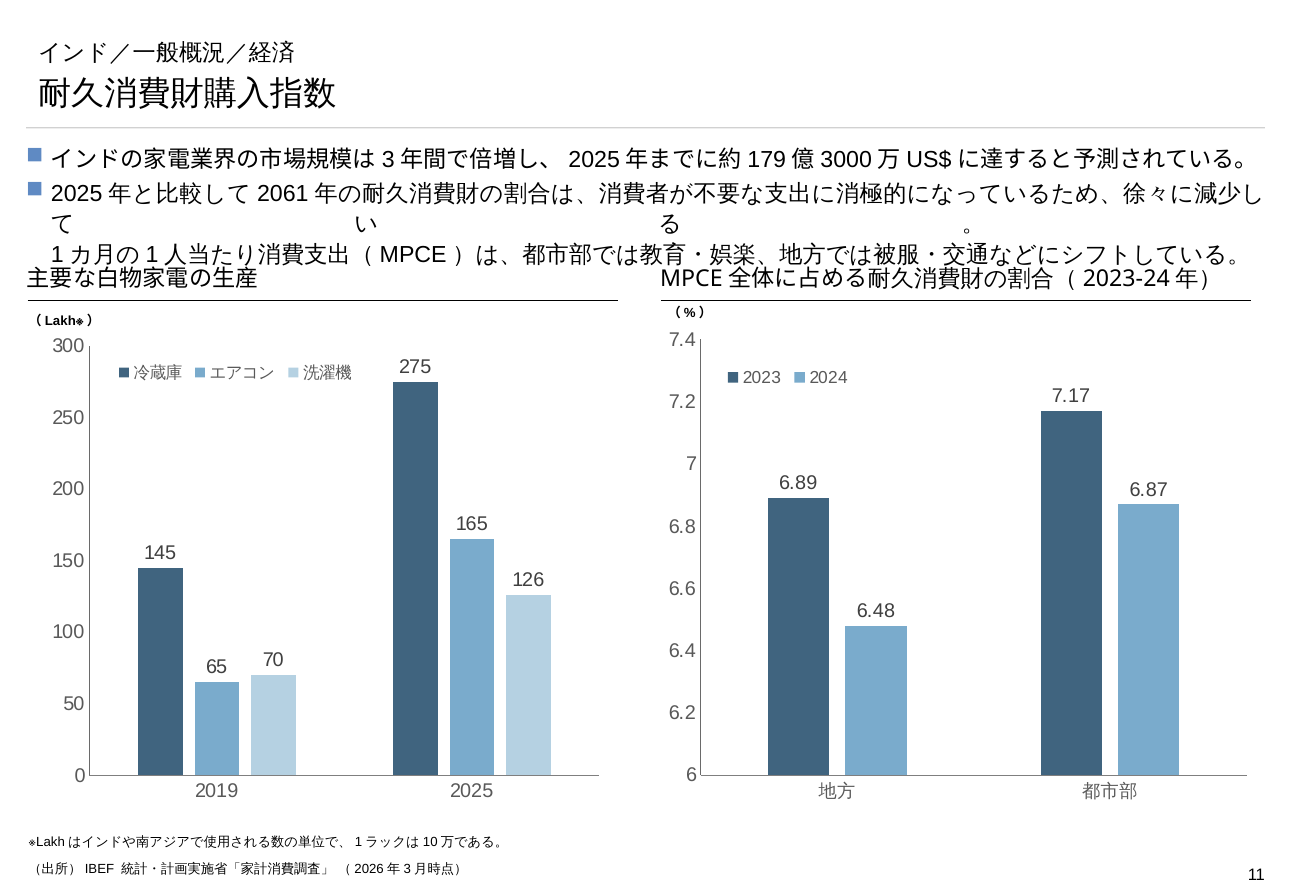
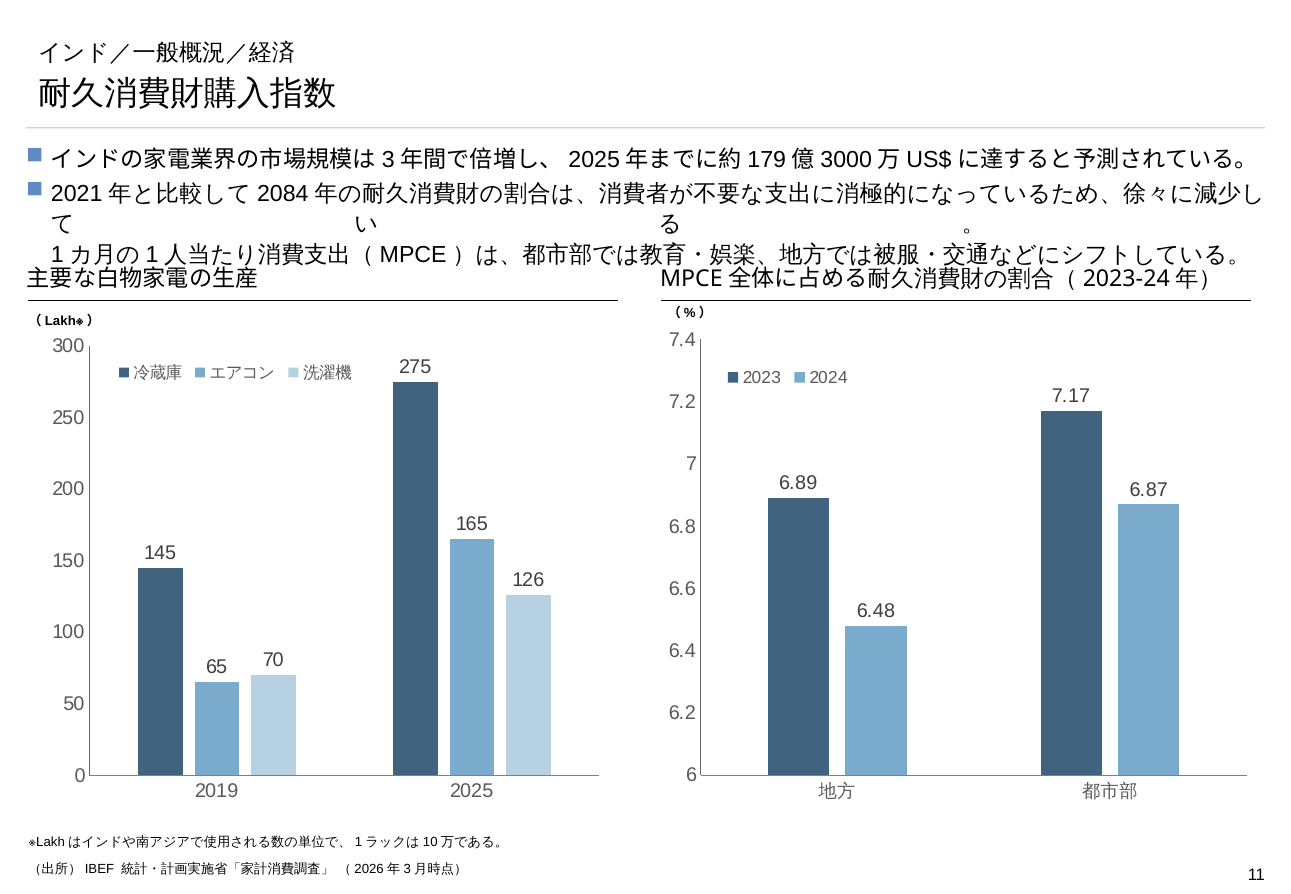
2025 at (77, 194): 2025 -> 2021
2061: 2061 -> 2084
